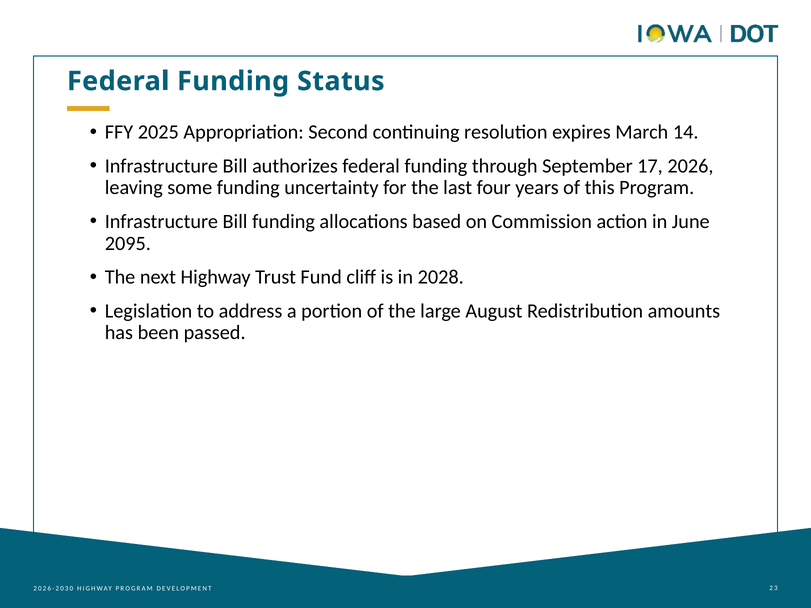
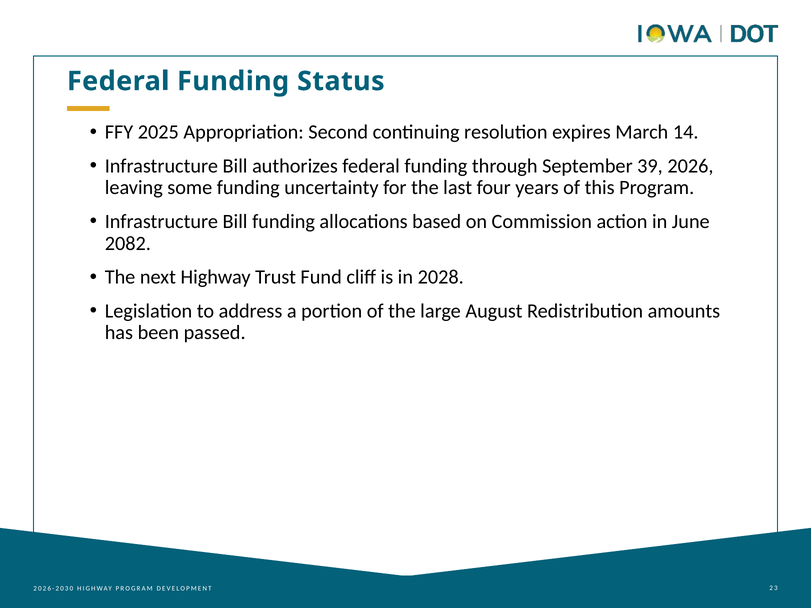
17: 17 -> 39
2095: 2095 -> 2082
